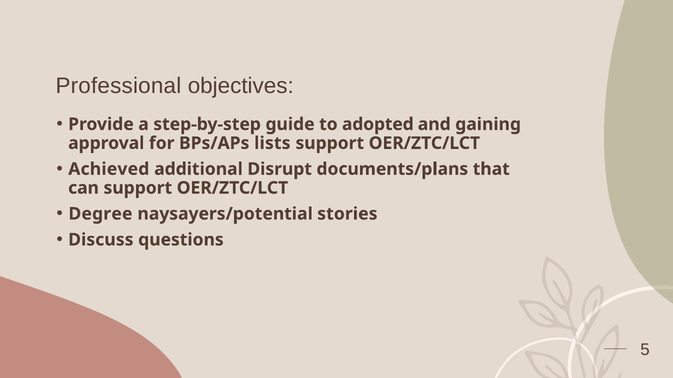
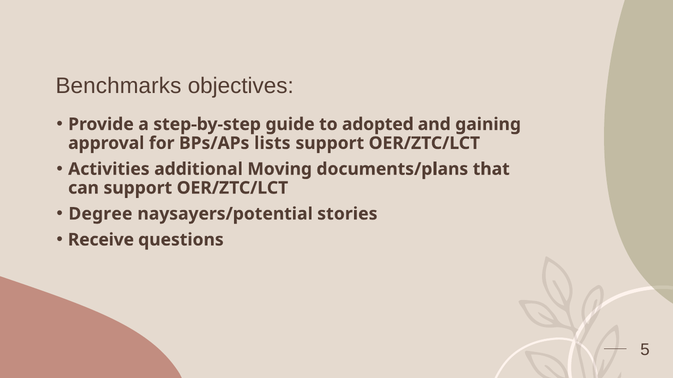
Professional: Professional -> Benchmarks
Achieved: Achieved -> Activities
Disrupt: Disrupt -> Moving
Discuss: Discuss -> Receive
